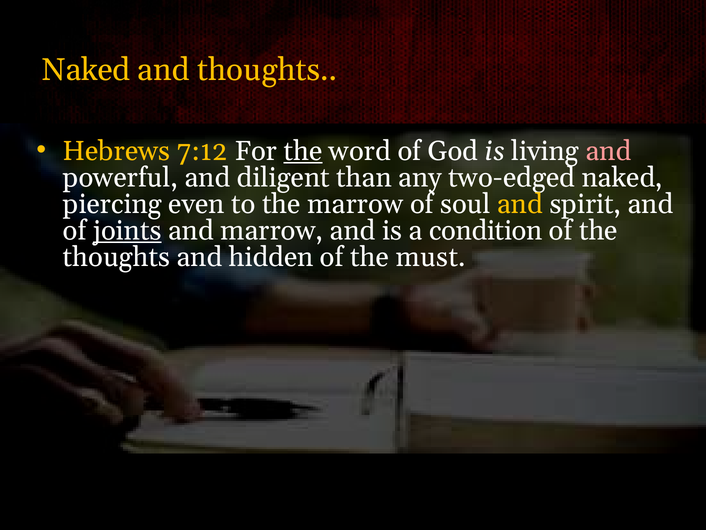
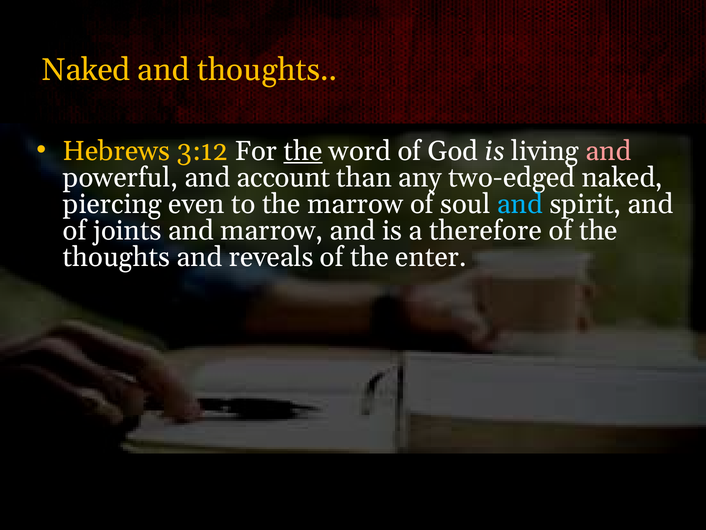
7:12: 7:12 -> 3:12
diligent: diligent -> account
and at (520, 204) colour: yellow -> light blue
joints underline: present -> none
condition: condition -> therefore
hidden: hidden -> reveals
must: must -> enter
